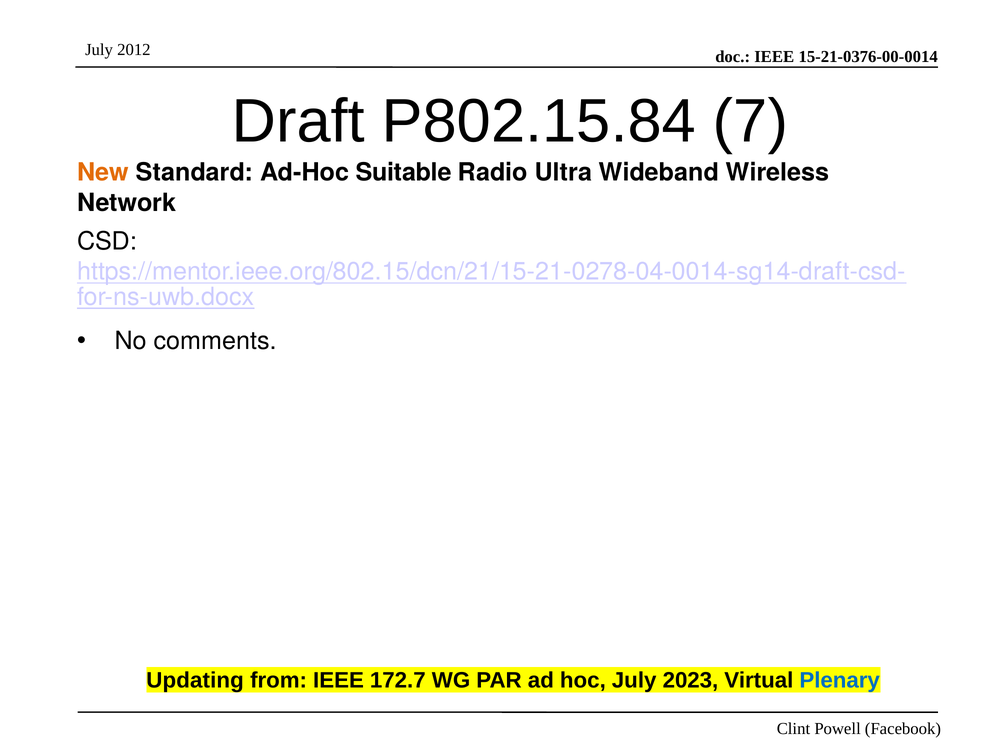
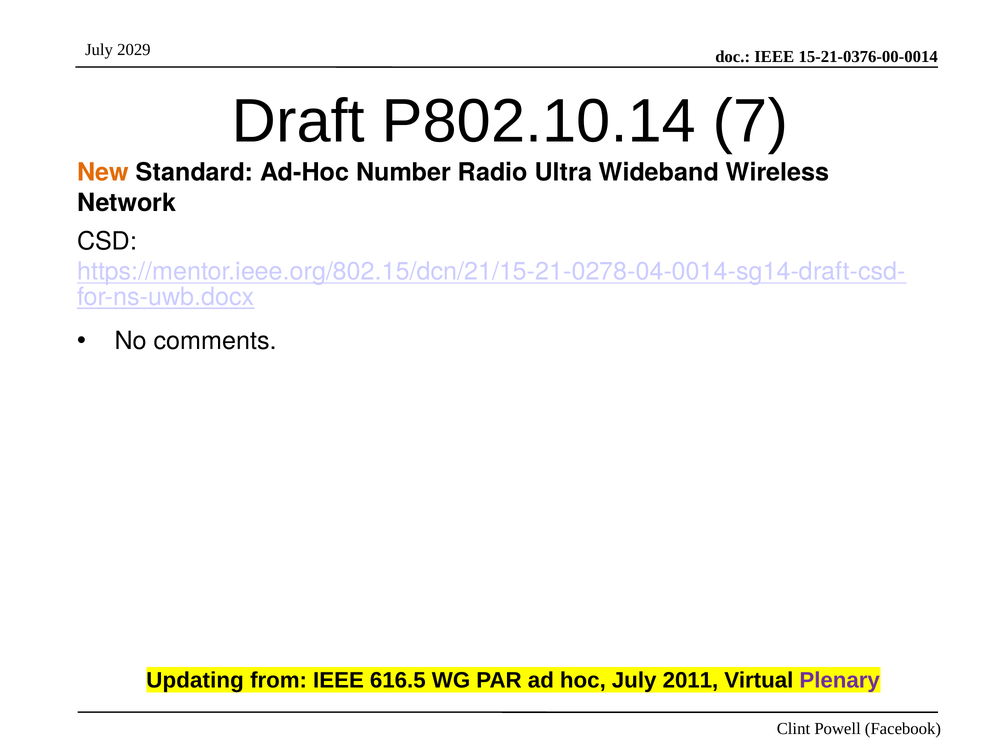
2012: 2012 -> 2029
P802.15.84: P802.15.84 -> P802.10.14
Suitable: Suitable -> Number
172.7: 172.7 -> 616.5
2023: 2023 -> 2011
Plenary colour: blue -> purple
